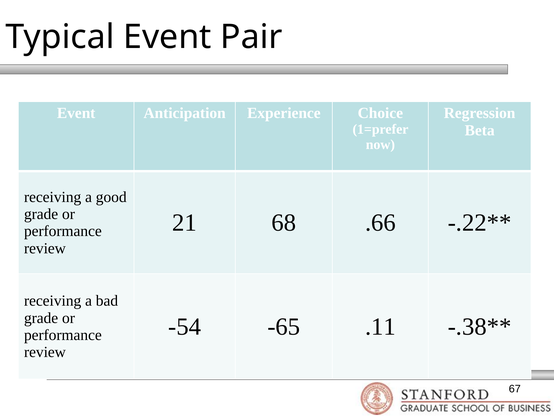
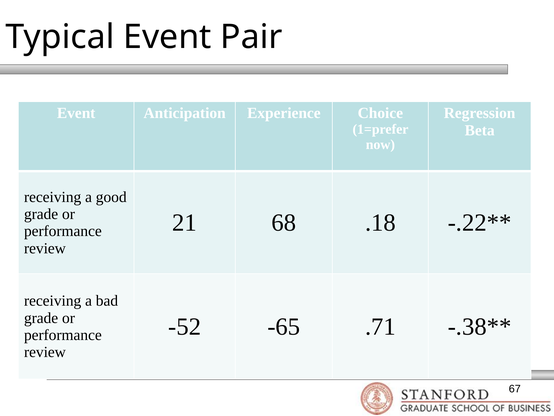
.66: .66 -> .18
-54: -54 -> -52
.11: .11 -> .71
